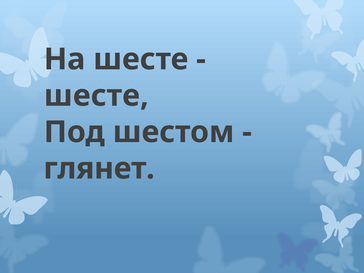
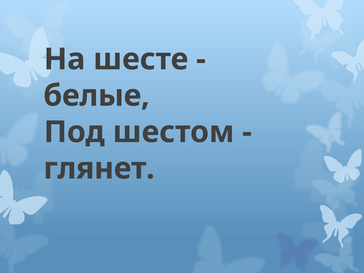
шесте at (96, 96): шесте -> белые
